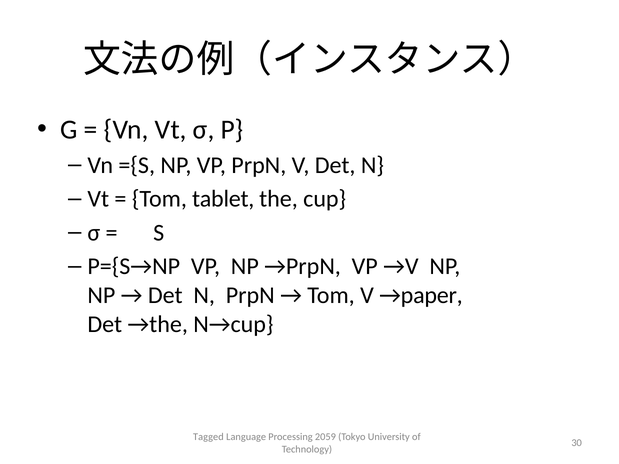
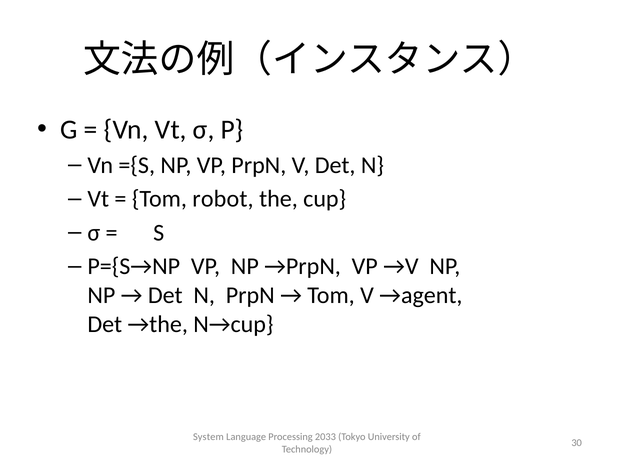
tablet: tablet -> robot
→paper: →paper -> →agent
Tagged: Tagged -> System
2059: 2059 -> 2033
